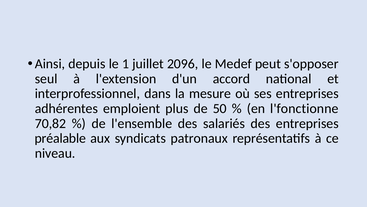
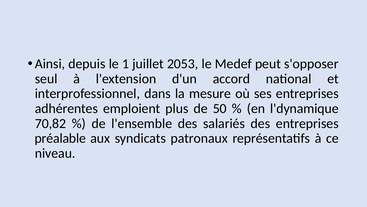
2096: 2096 -> 2053
l'fonctionne: l'fonctionne -> l'dynamique
